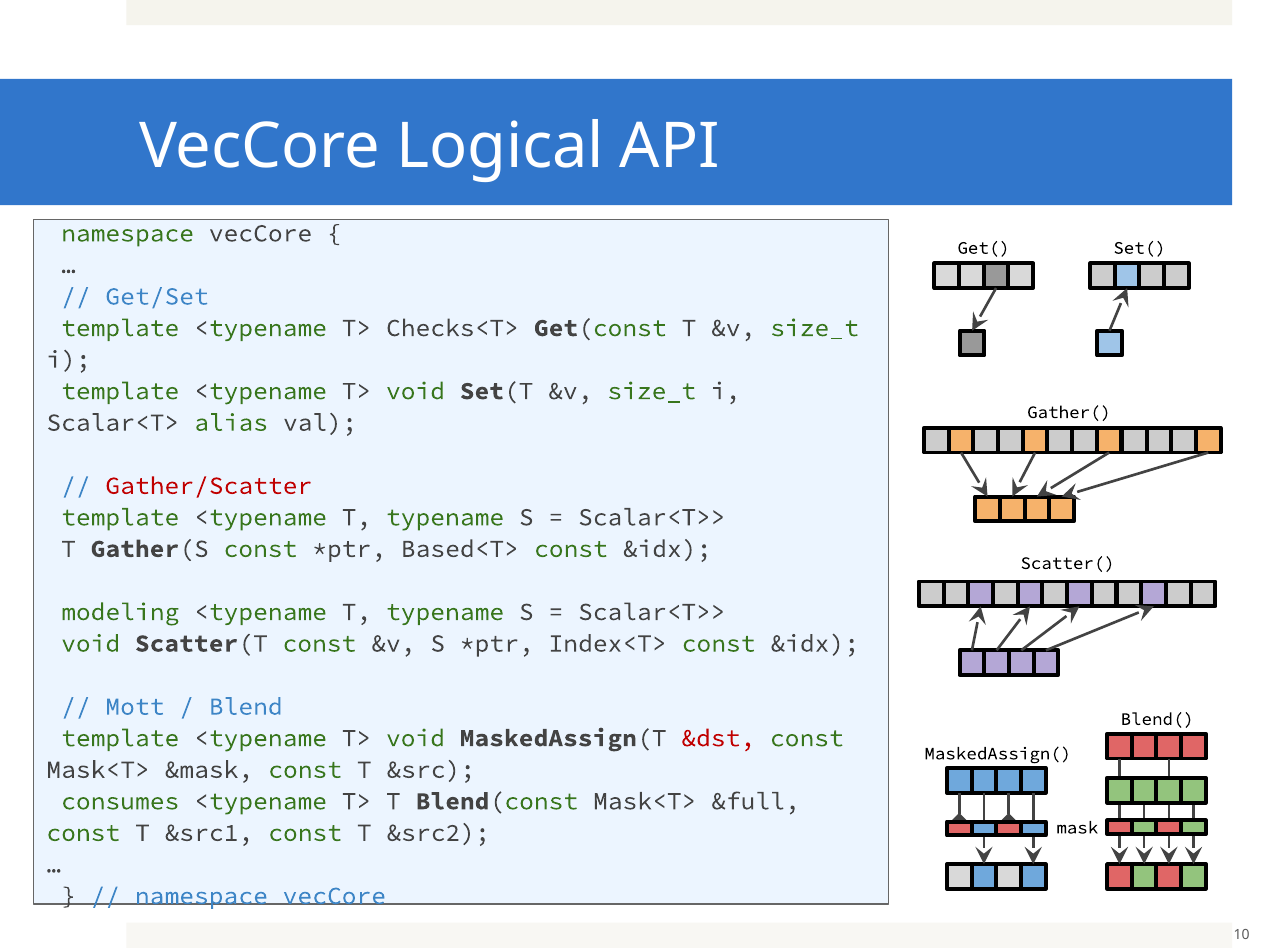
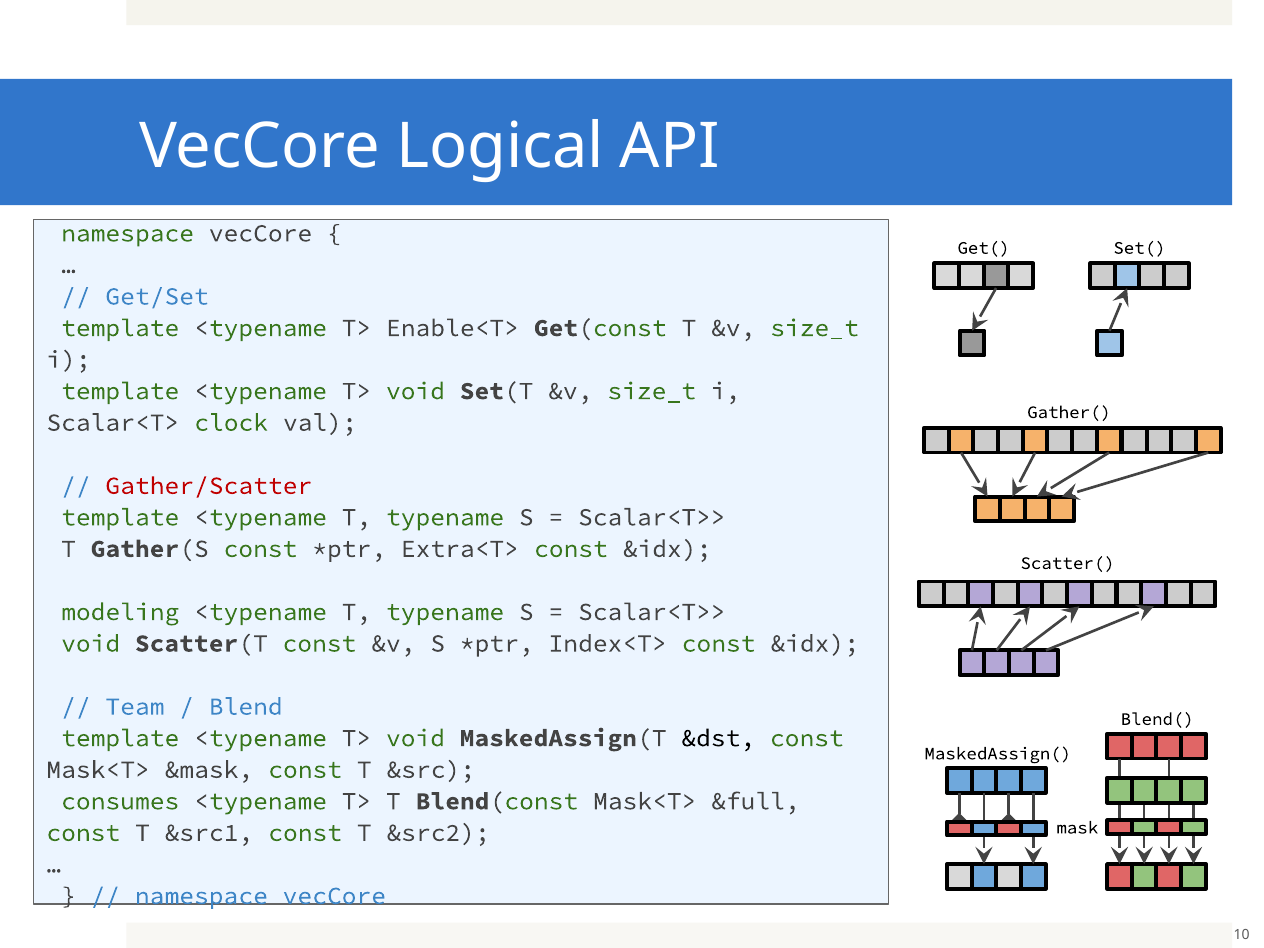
Checks<T>: Checks<T> -> Enable<T>
alias: alias -> clock
Based<T>: Based<T> -> Extra<T>
Mott: Mott -> Team
&dst colour: red -> black
